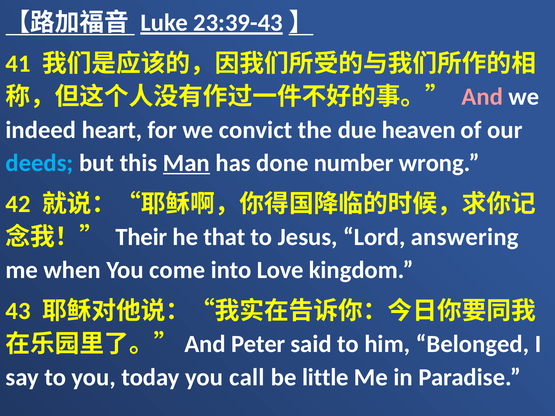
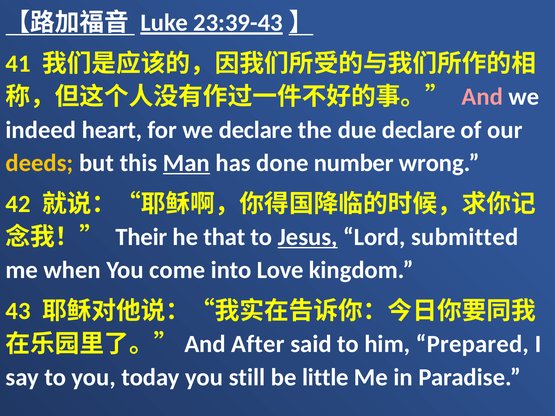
we convict: convict -> declare
due heaven: heaven -> declare
deeds colour: light blue -> yellow
Jesus underline: none -> present
answering: answering -> submitted
Peter: Peter -> After
Belonged: Belonged -> Prepared
call: call -> still
